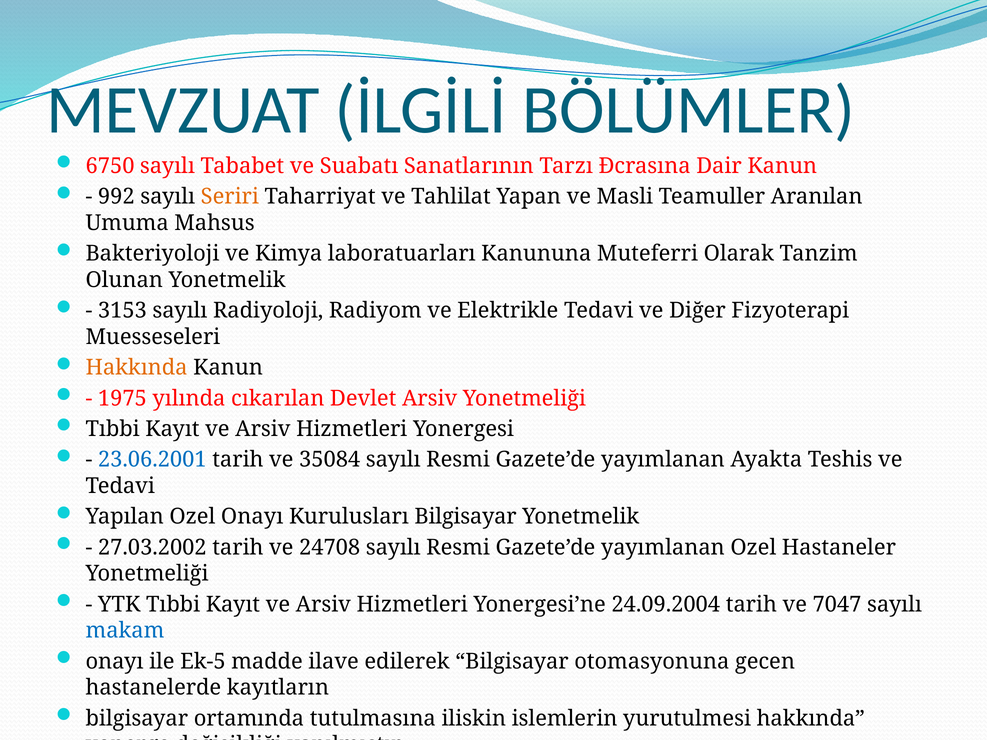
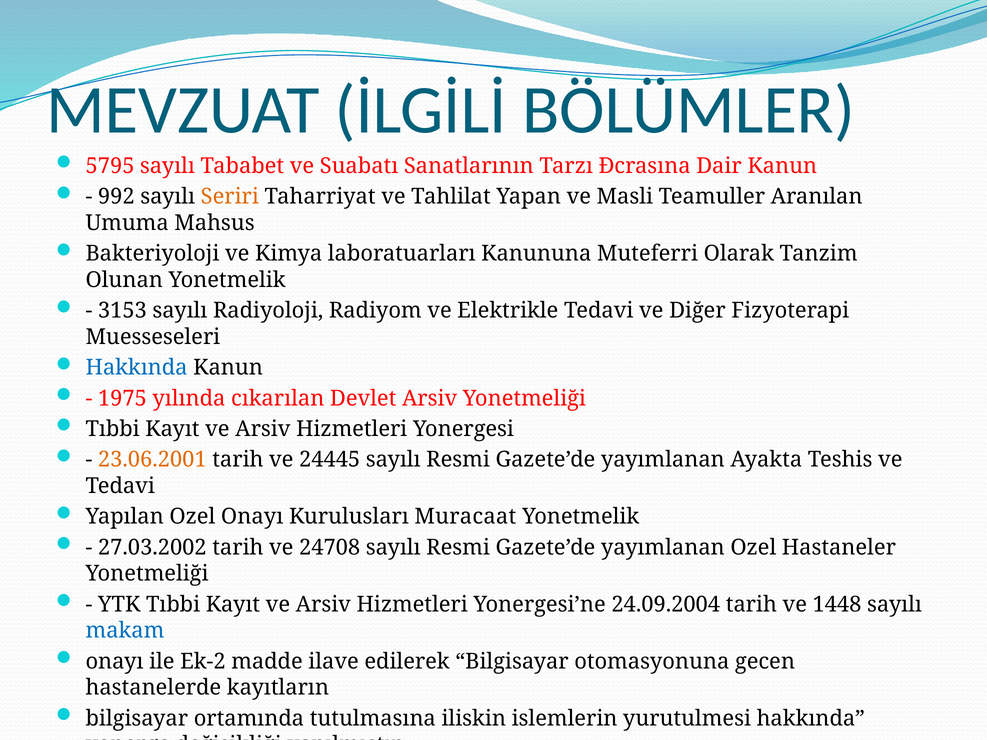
6750: 6750 -> 5795
Hakkında at (137, 368) colour: orange -> blue
23.06.2001 colour: blue -> orange
35084: 35084 -> 24445
Kurulusları Bilgisayar: Bilgisayar -> Muracaat
7047: 7047 -> 1448
Ek-5: Ek-5 -> Ek-2
